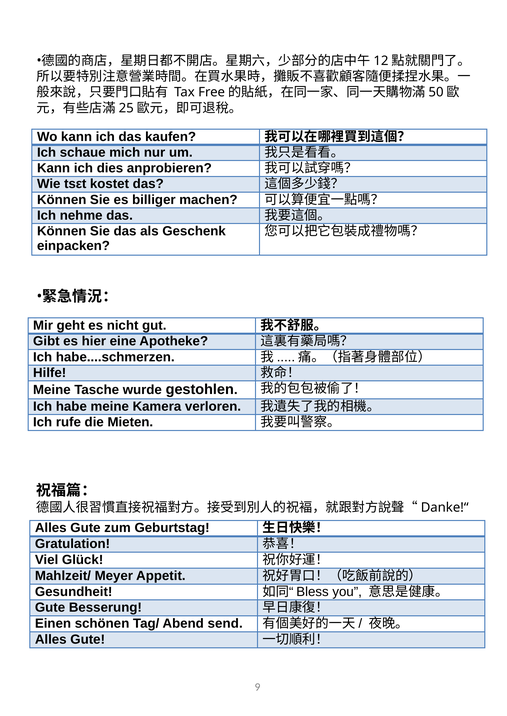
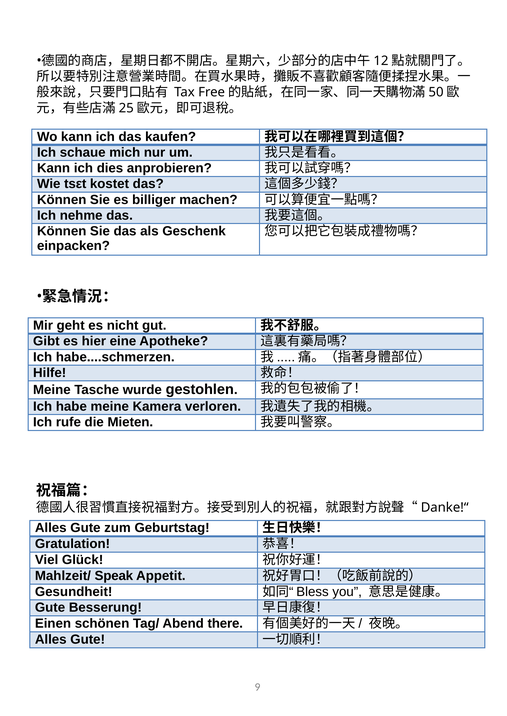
Meyer: Meyer -> Speak
send: send -> there
